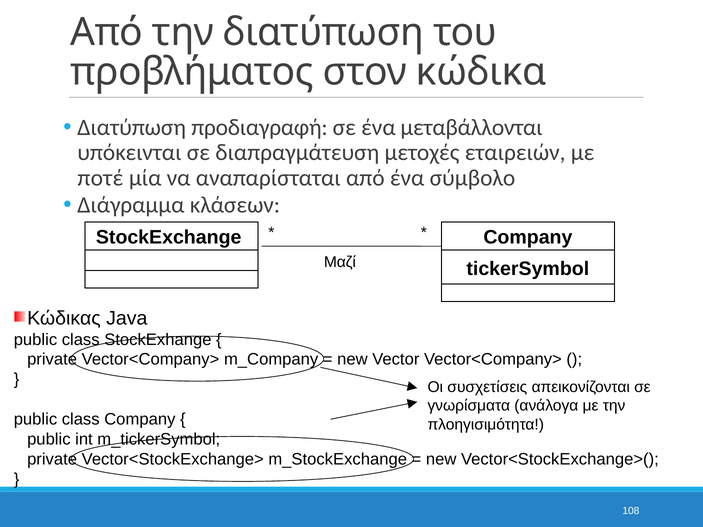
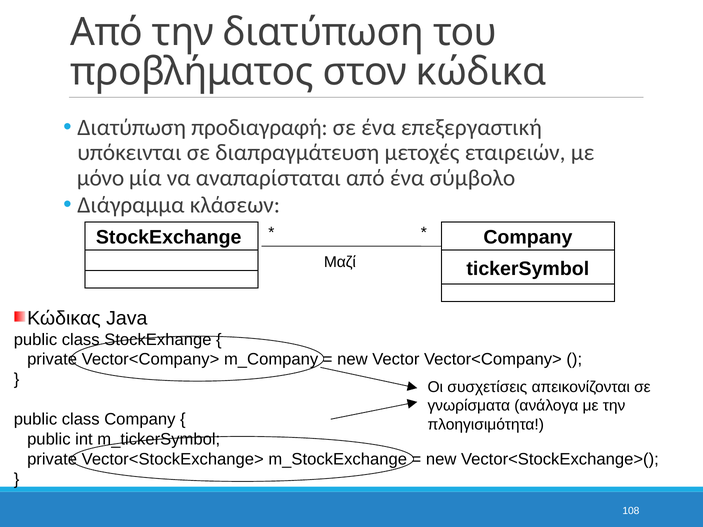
μεταβάλλονται: μεταβάλλονται -> επεξεργαστική
ποτέ: ποτέ -> μόνο
